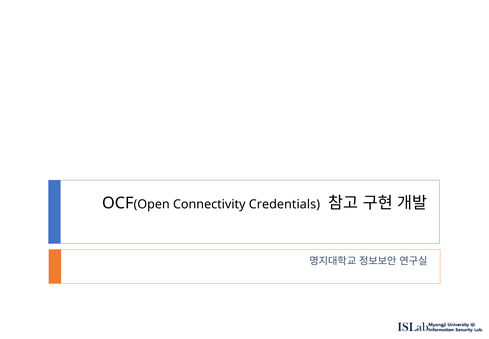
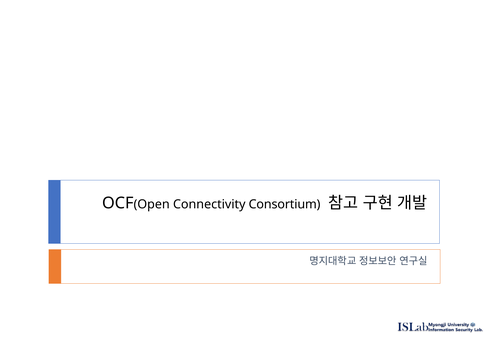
Credentials: Credentials -> Consortium
